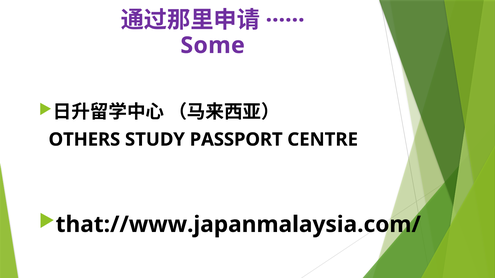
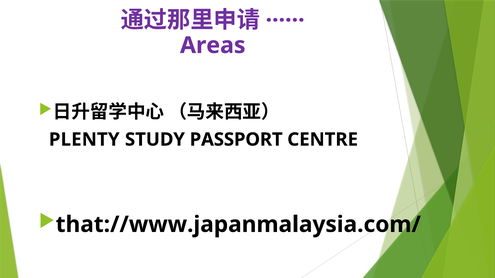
Some: Some -> Areas
OTHERS: OTHERS -> PLENTY
